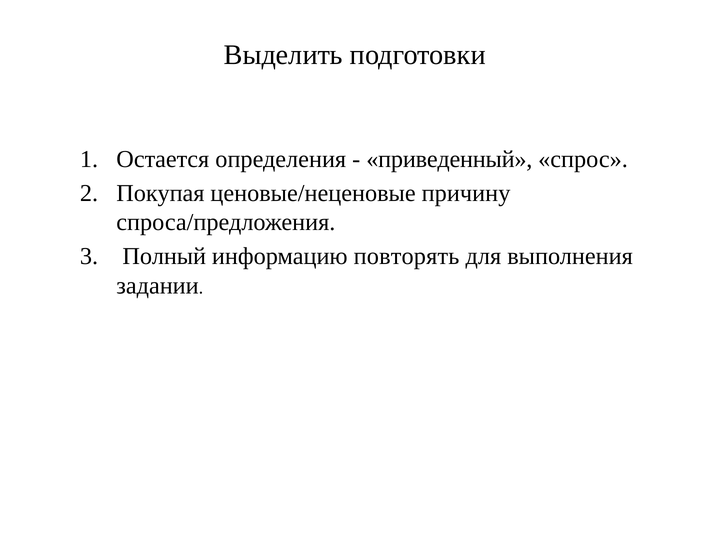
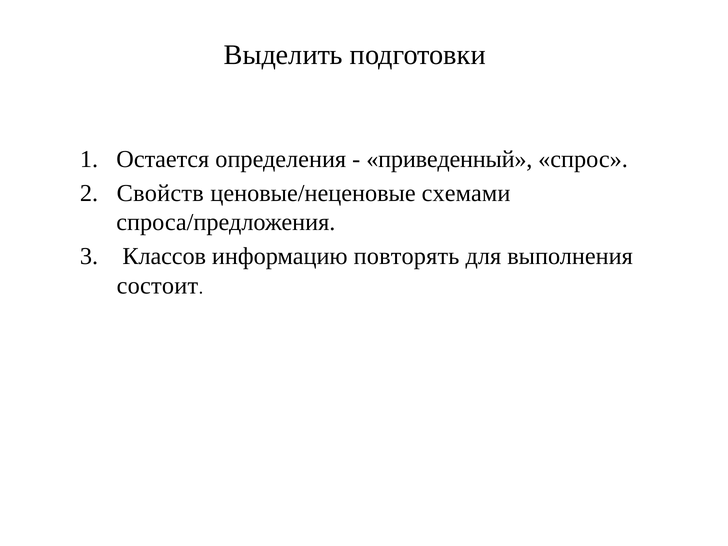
Покупая: Покупая -> Свойств
причину: причину -> схемами
Полный: Полный -> Классов
задании: задании -> состоит
